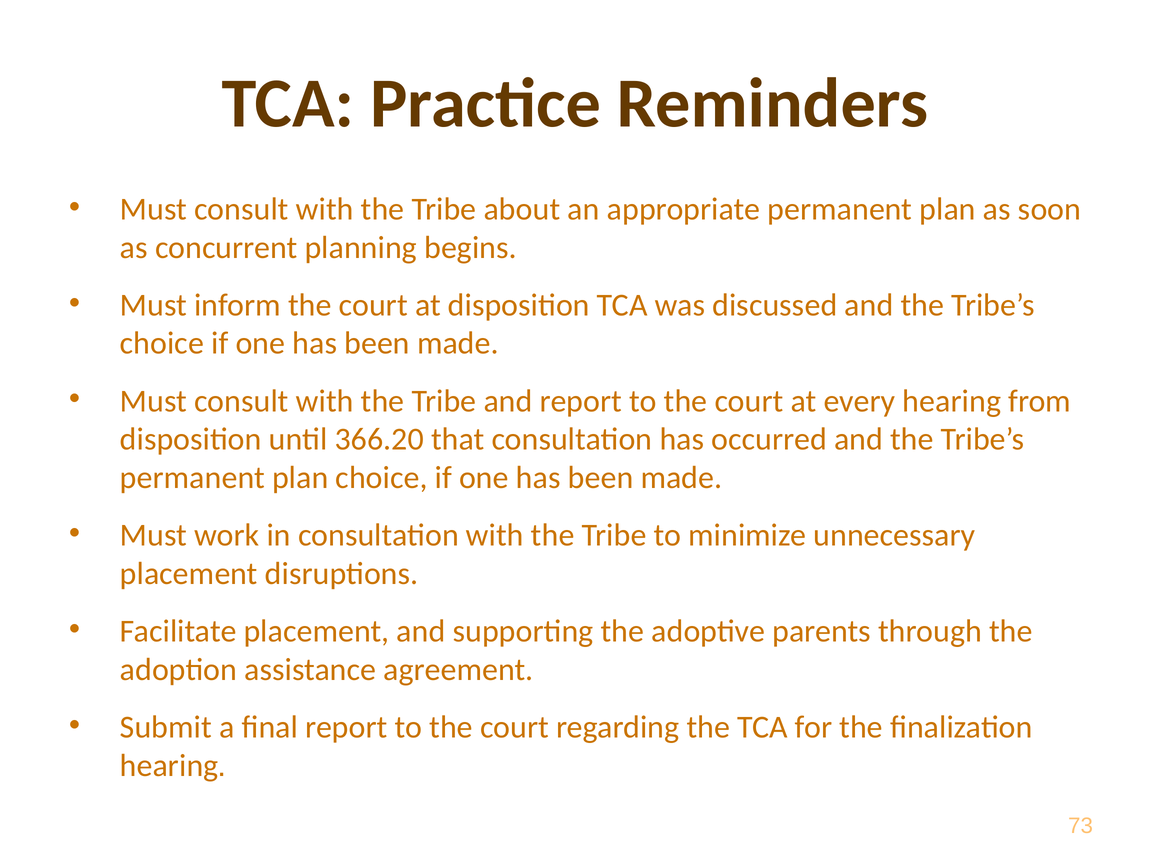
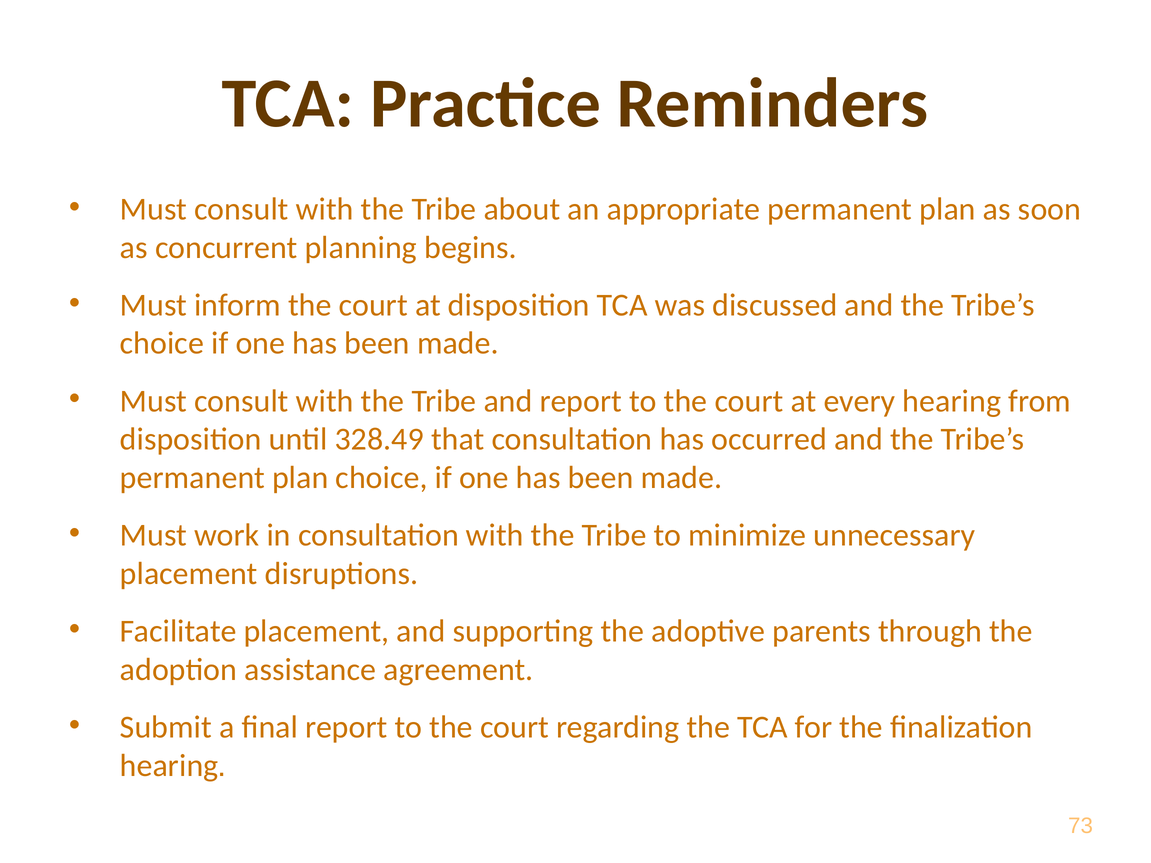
366.20: 366.20 -> 328.49
